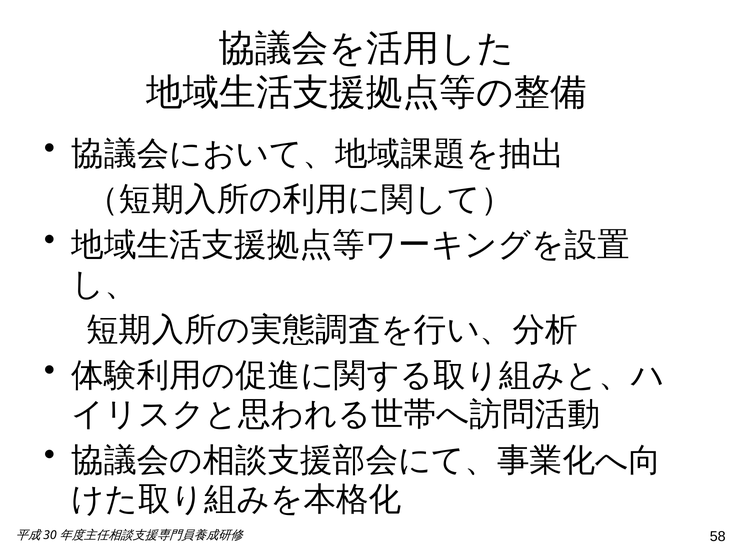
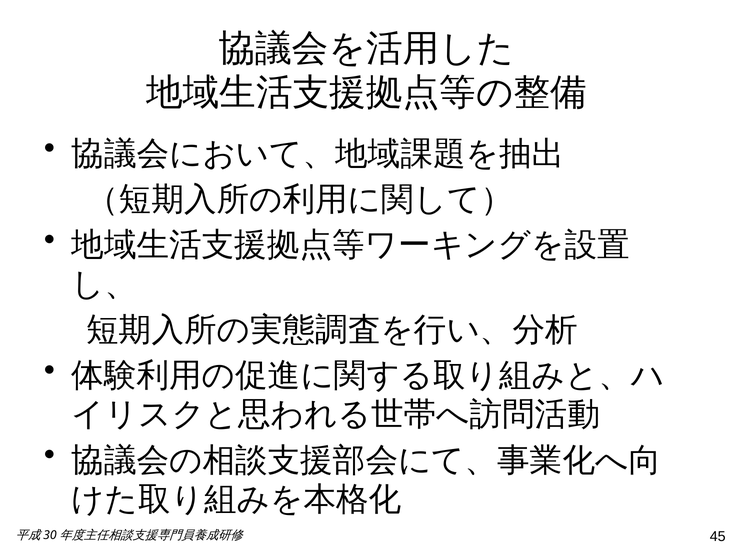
58: 58 -> 45
